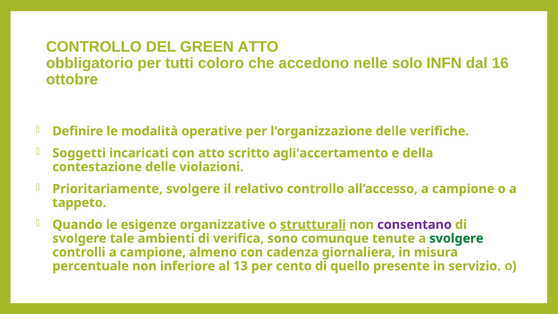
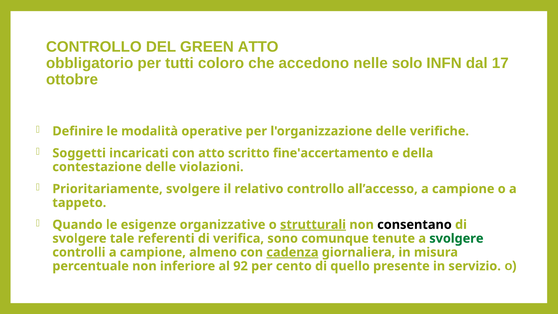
16: 16 -> 17
agli'accertamento: agli'accertamento -> fine'accertamento
consentano colour: purple -> black
ambienti: ambienti -> referenti
cadenza underline: none -> present
13: 13 -> 92
